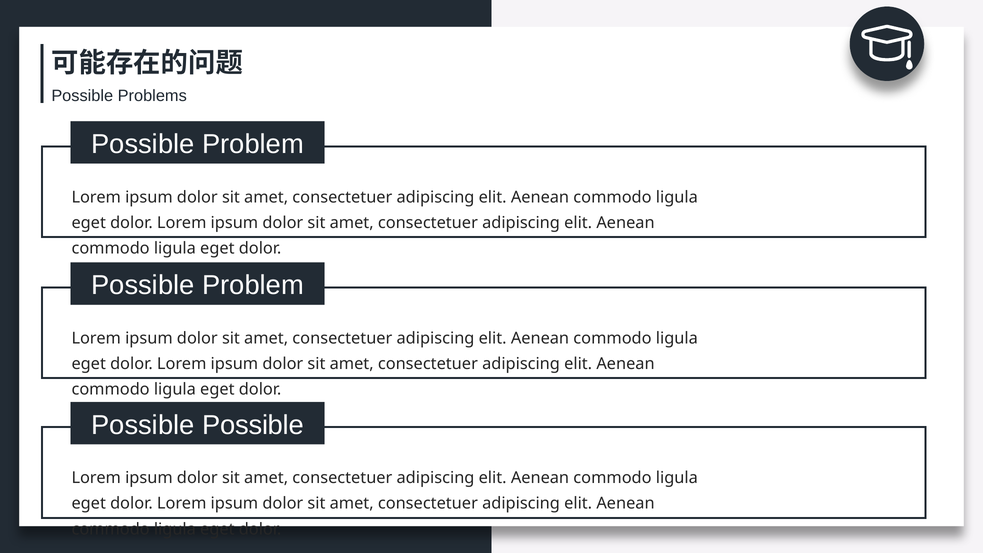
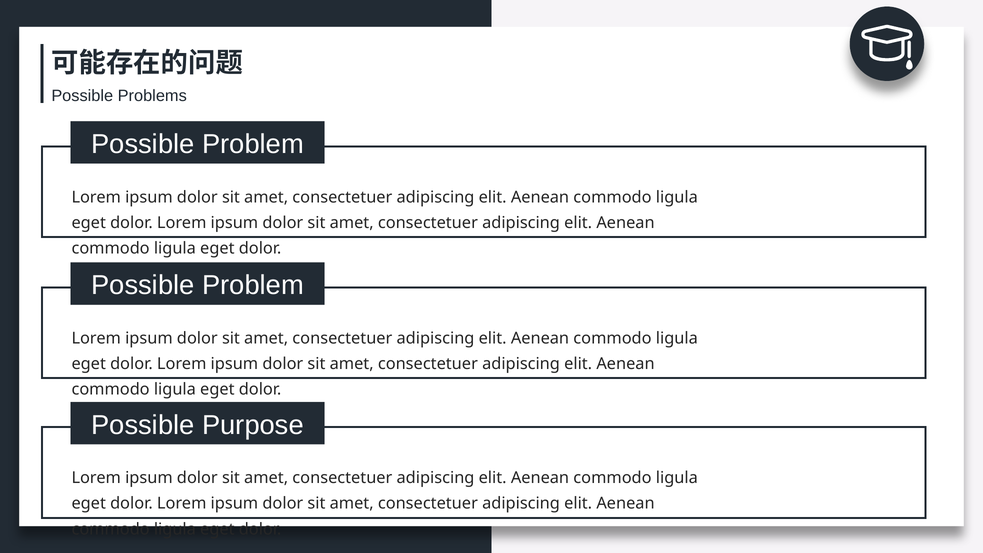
Possible Possible: Possible -> Purpose
